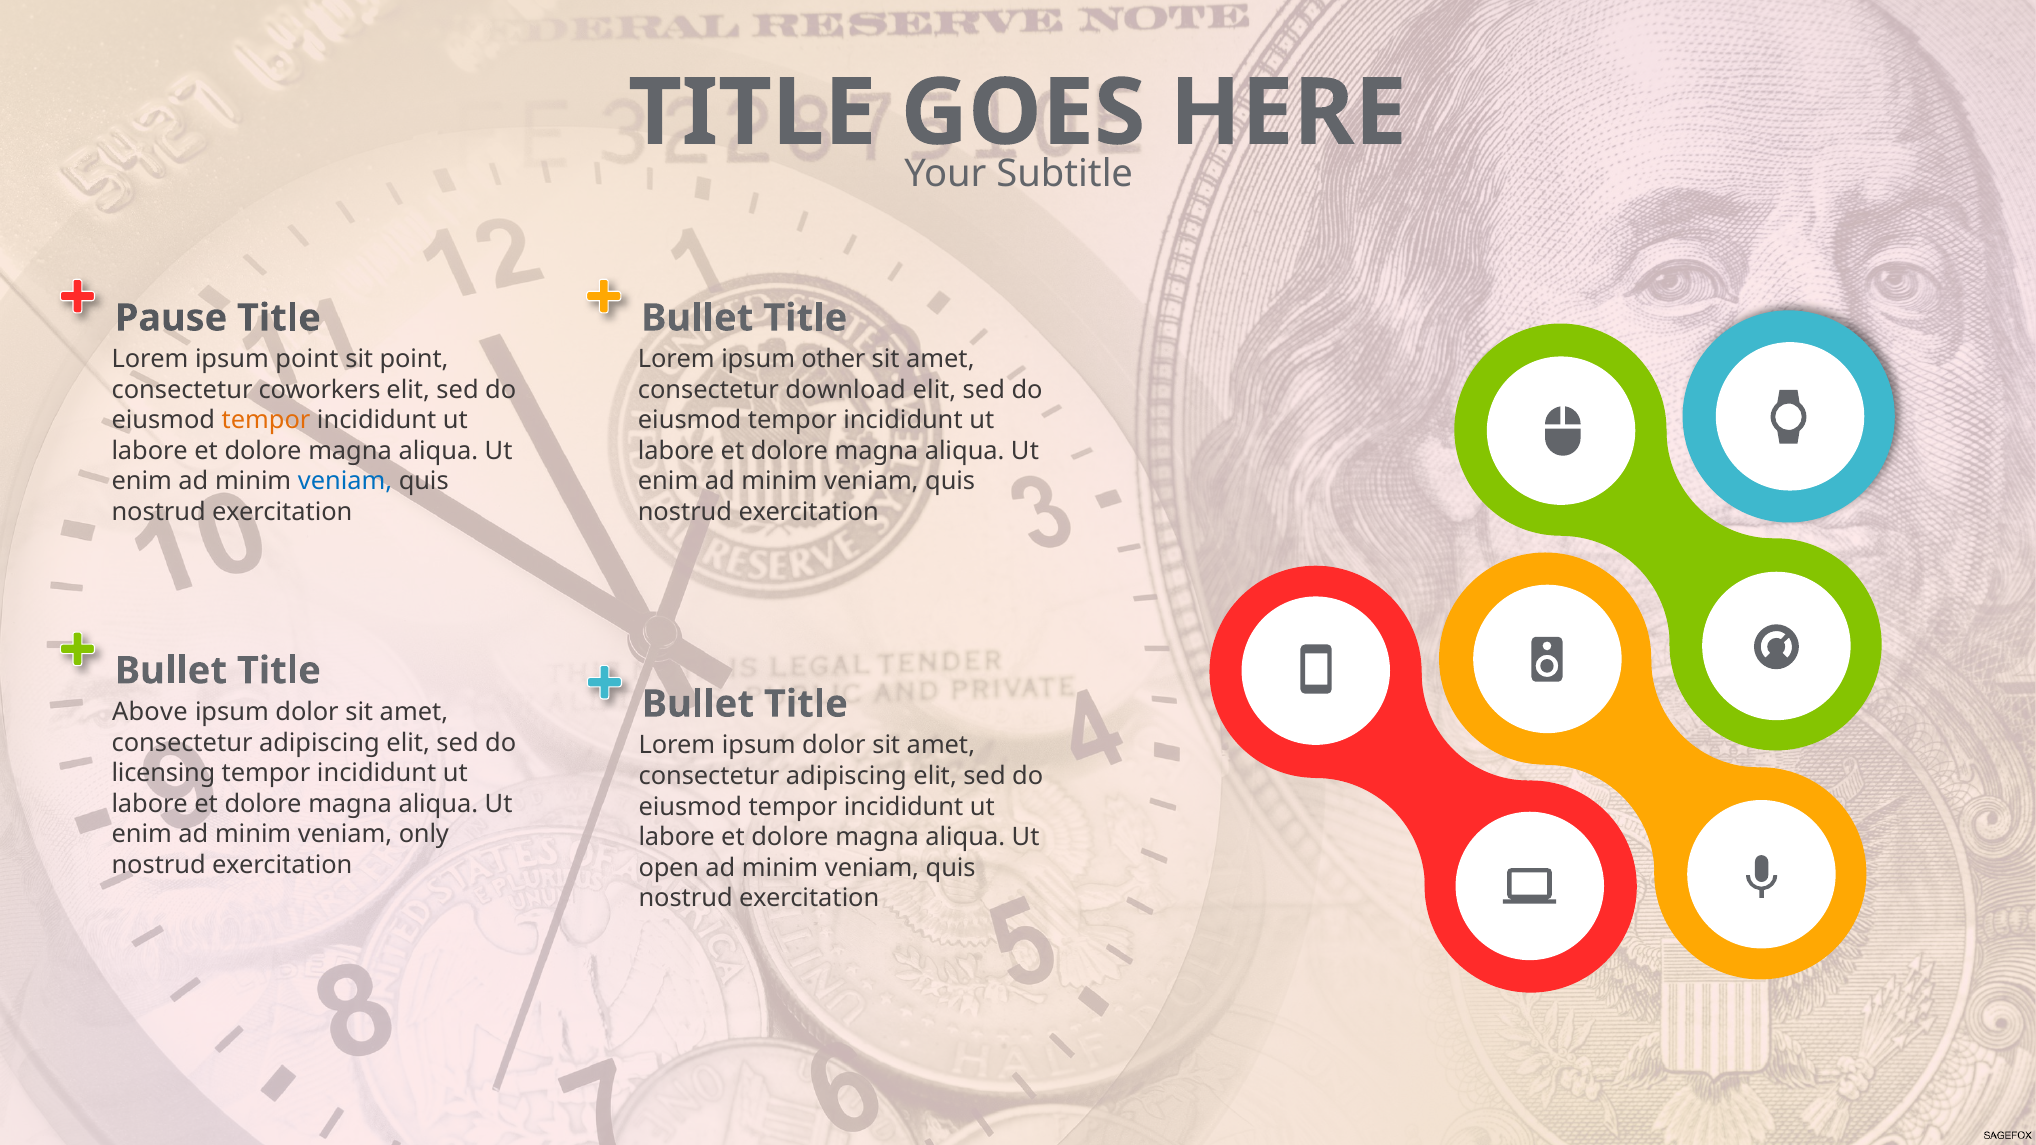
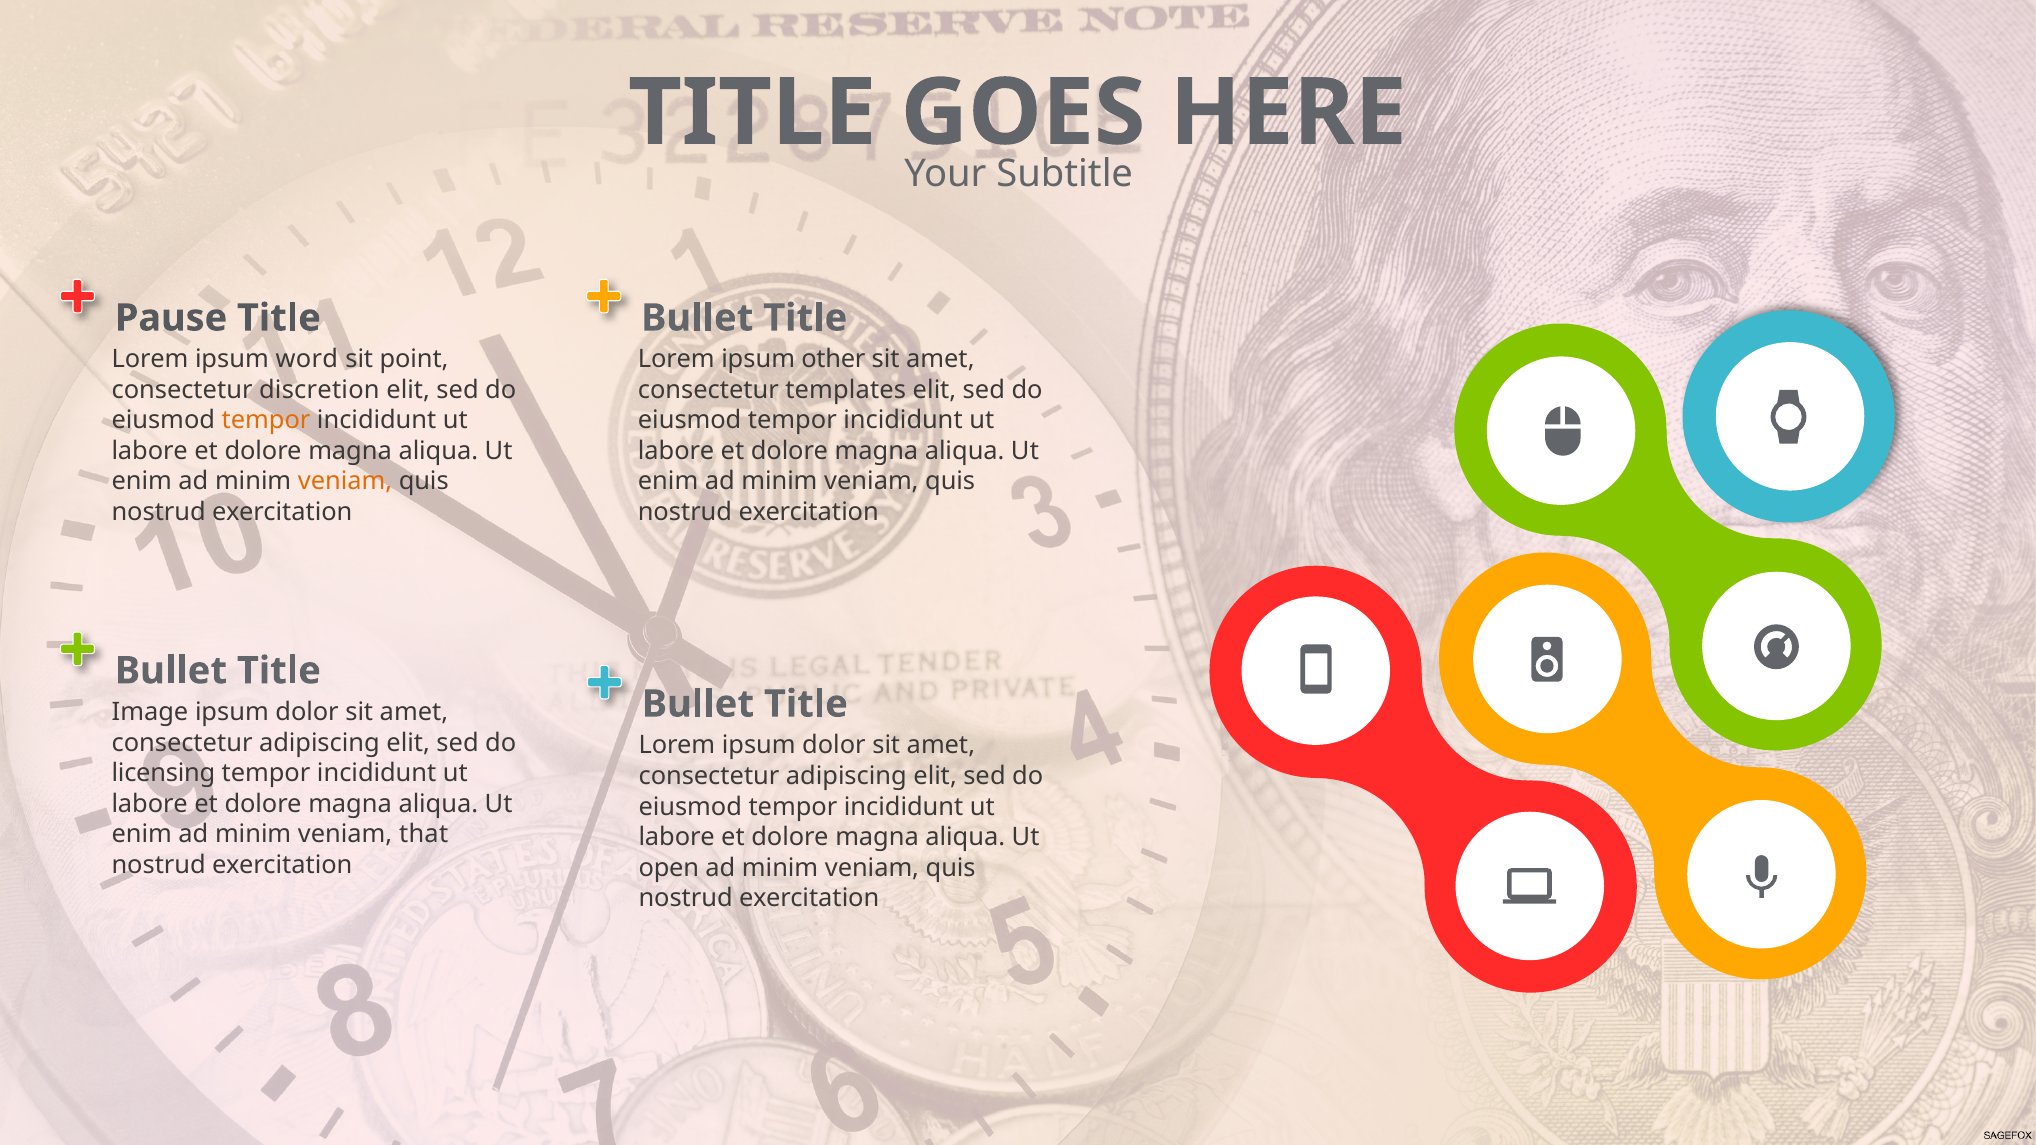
ipsum point: point -> word
coworkers: coworkers -> discretion
download: download -> templates
veniam at (345, 482) colour: blue -> orange
Above: Above -> Image
only: only -> that
